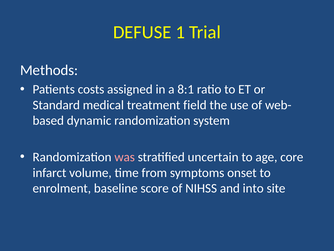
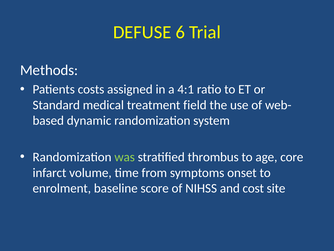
1: 1 -> 6
8:1: 8:1 -> 4:1
was colour: pink -> light green
uncertain: uncertain -> thrombus
into: into -> cost
